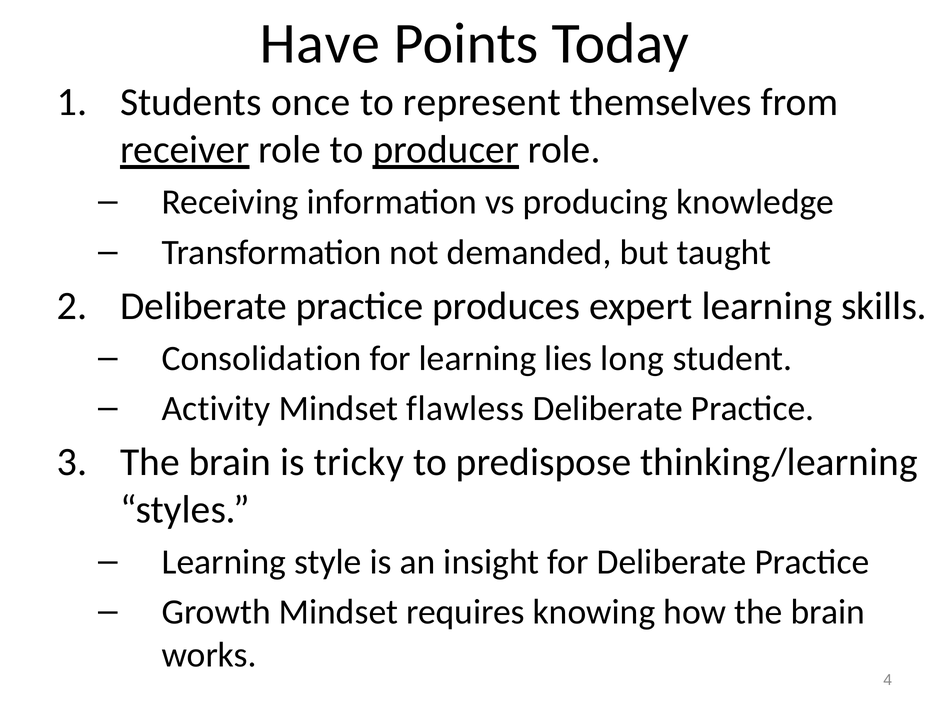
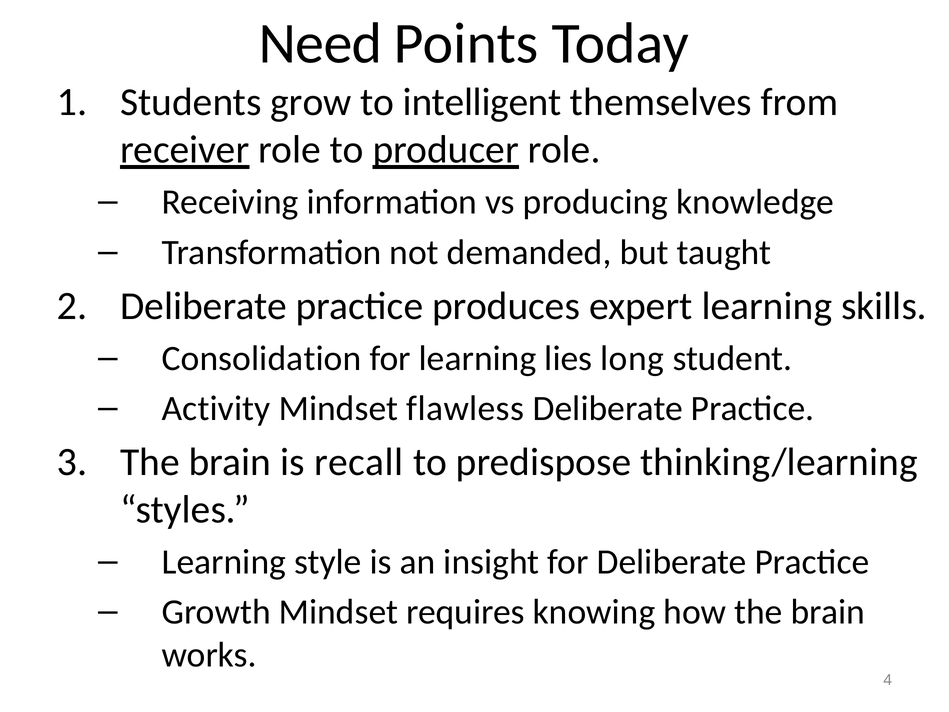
Have: Have -> Need
once: once -> grow
represent: represent -> intelligent
tricky: tricky -> recall
